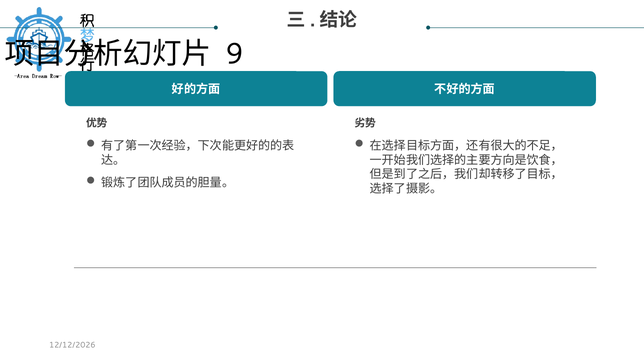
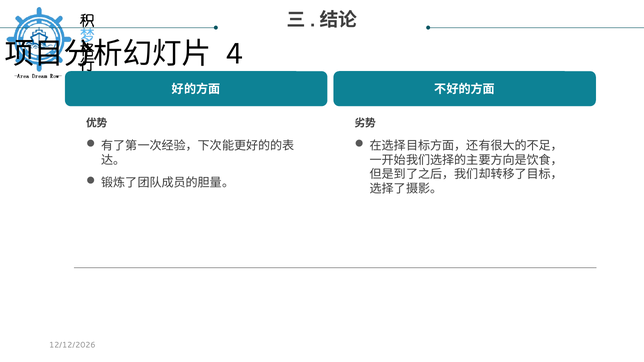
9: 9 -> 4
